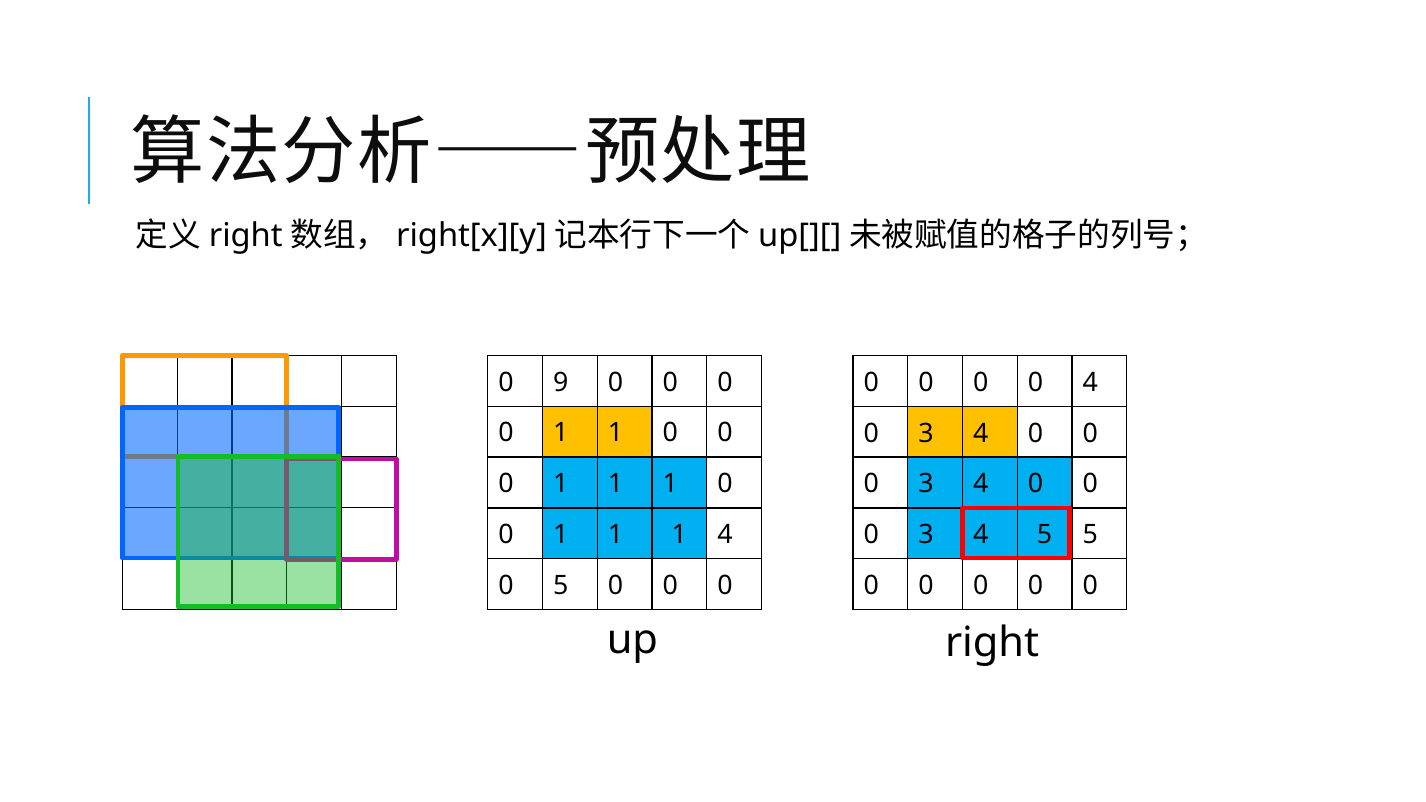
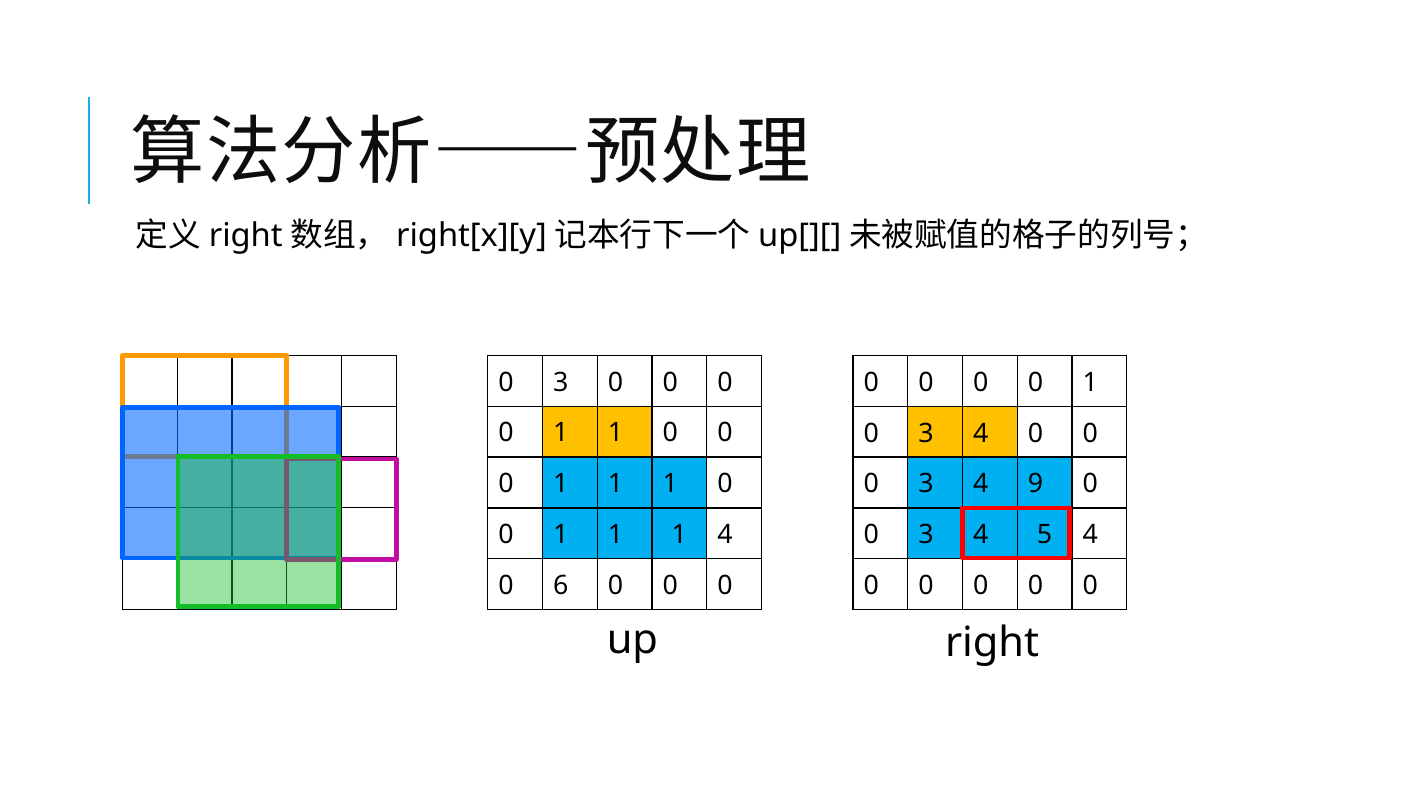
9 at (561, 382): 9 -> 3
4 at (1090, 382): 4 -> 1
0 at (1035, 484): 0 -> 9
5 5: 5 -> 4
0 5: 5 -> 6
